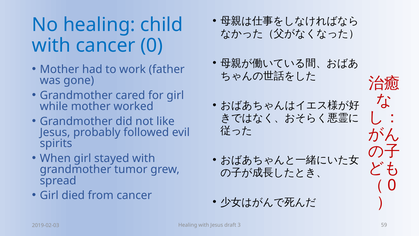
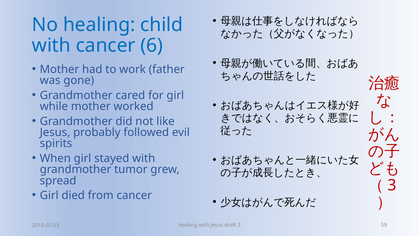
cancer 0: 0 -> 6
0 at (392, 185): 0 -> 3
